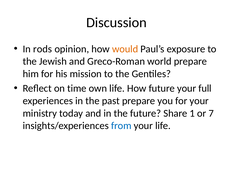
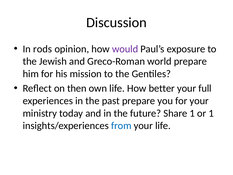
would colour: orange -> purple
time: time -> then
How future: future -> better
or 7: 7 -> 1
